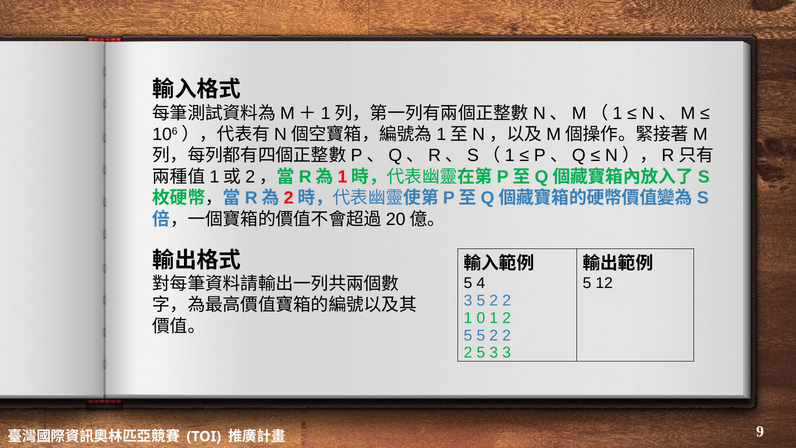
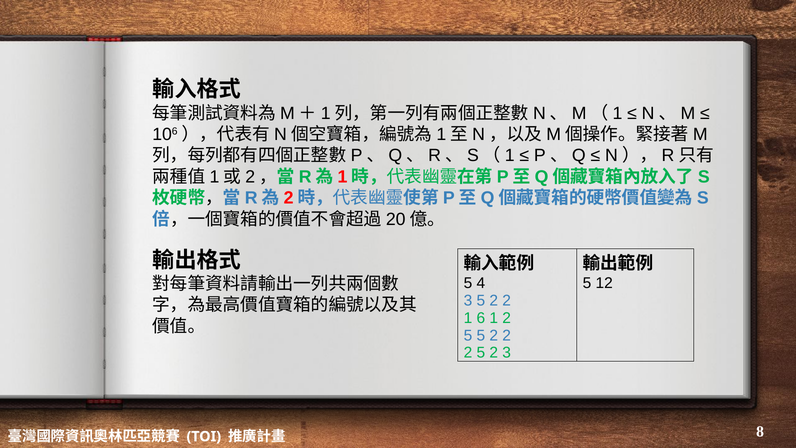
0: 0 -> 6
2 5 3: 3 -> 2
9: 9 -> 8
